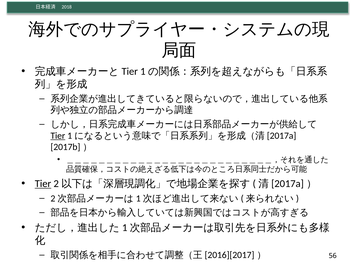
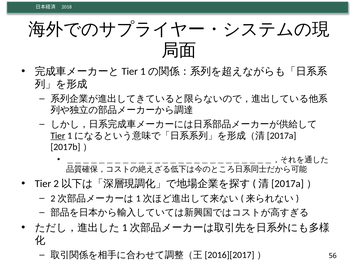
Tier at (43, 183) underline: present -> none
